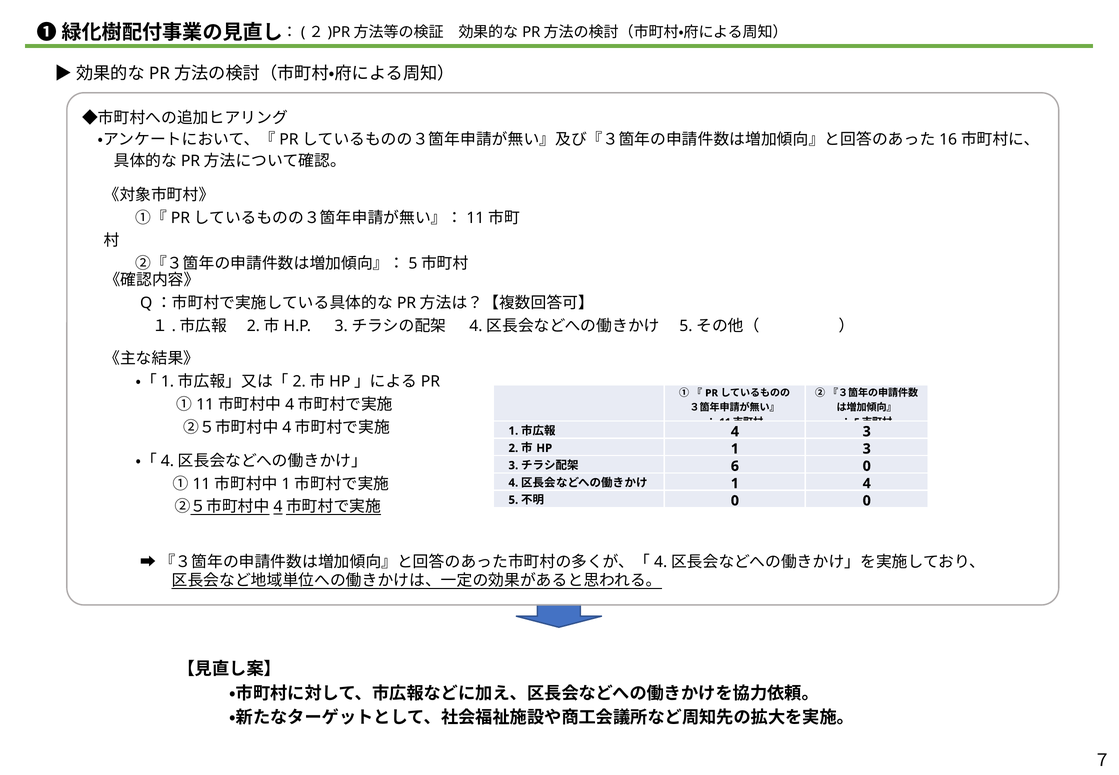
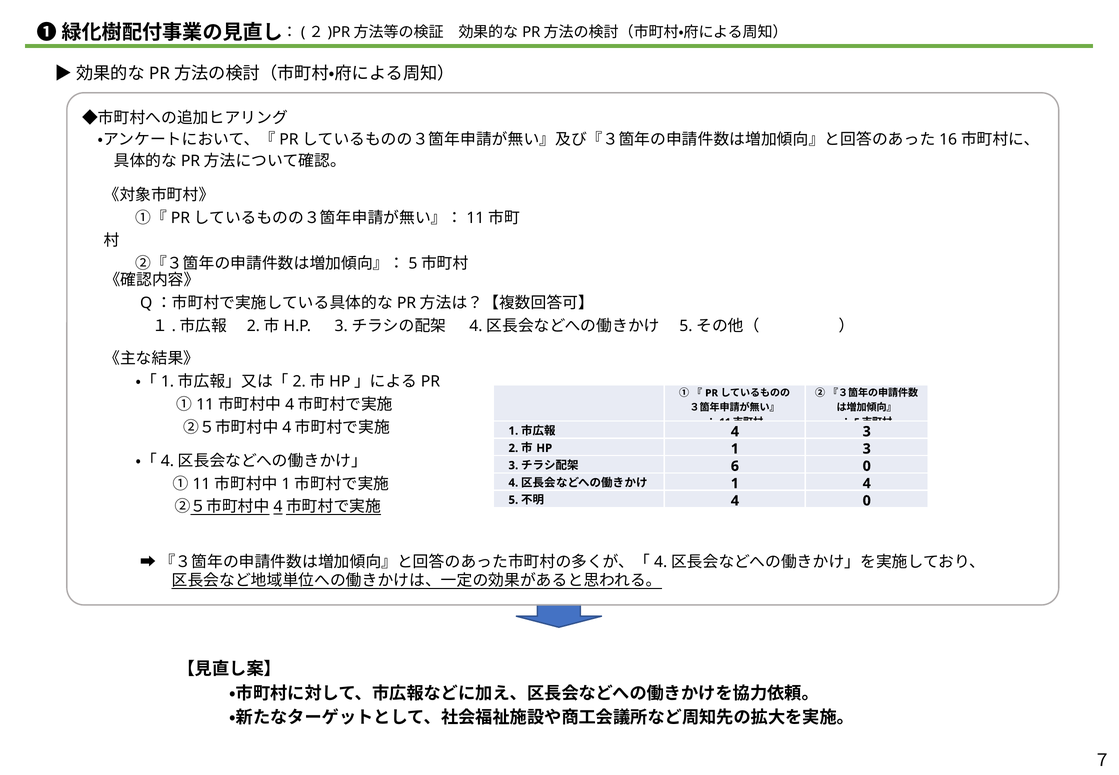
0 at (735, 501): 0 -> 4
